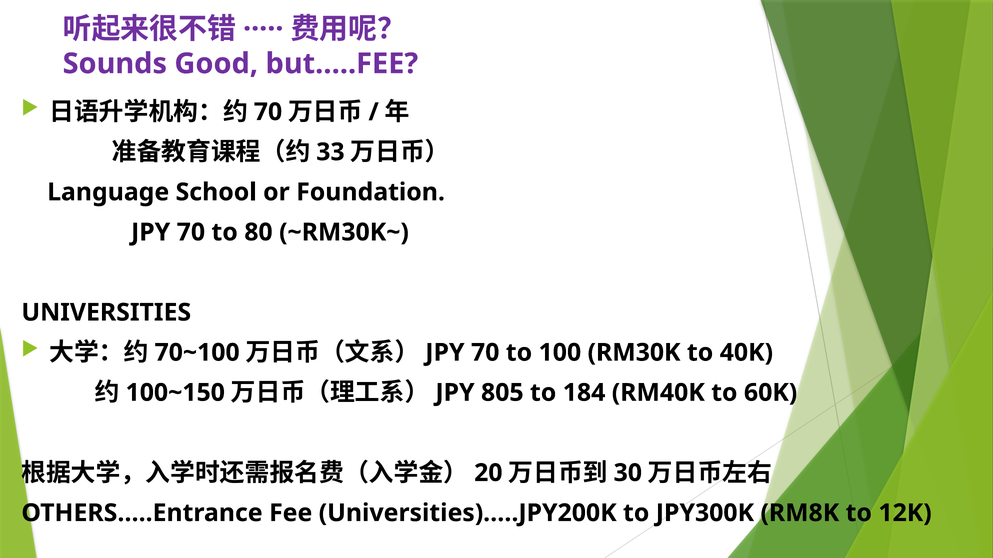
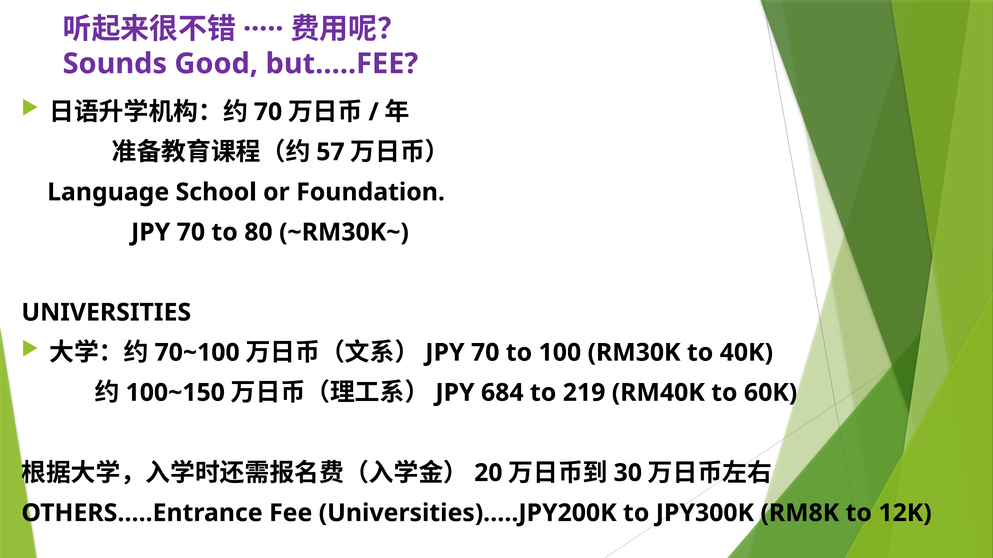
33: 33 -> 57
805: 805 -> 684
184: 184 -> 219
